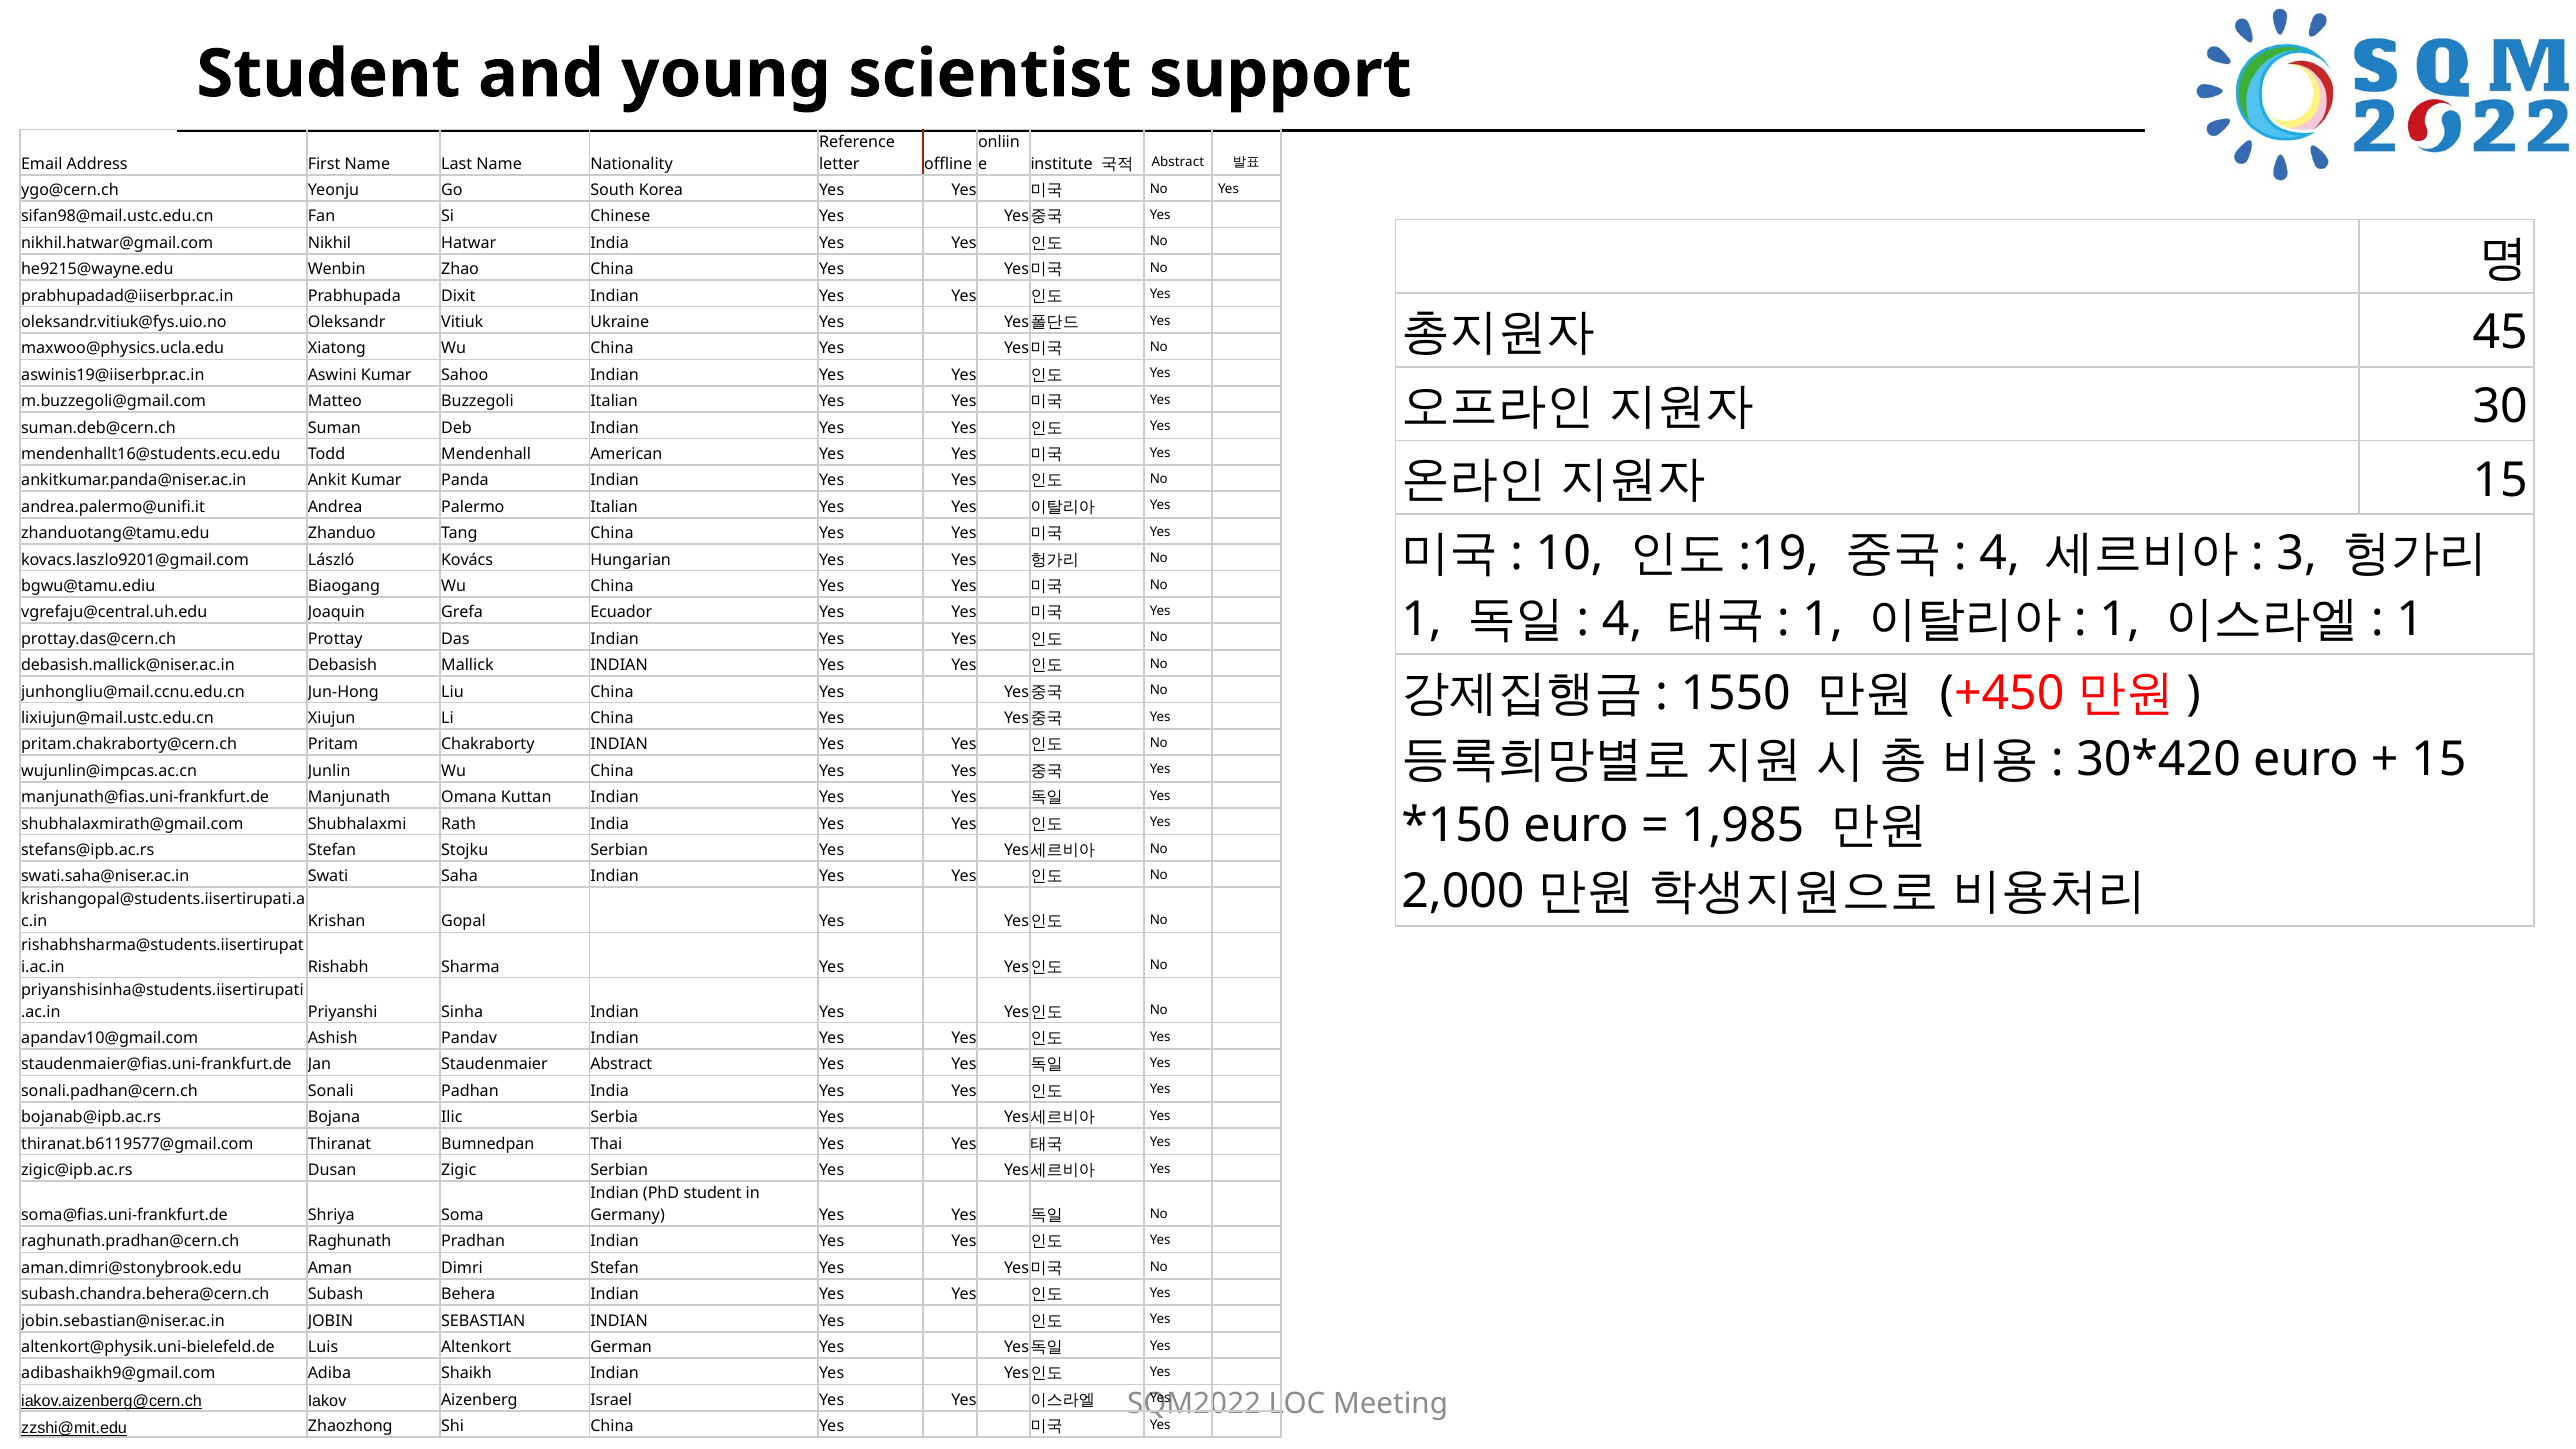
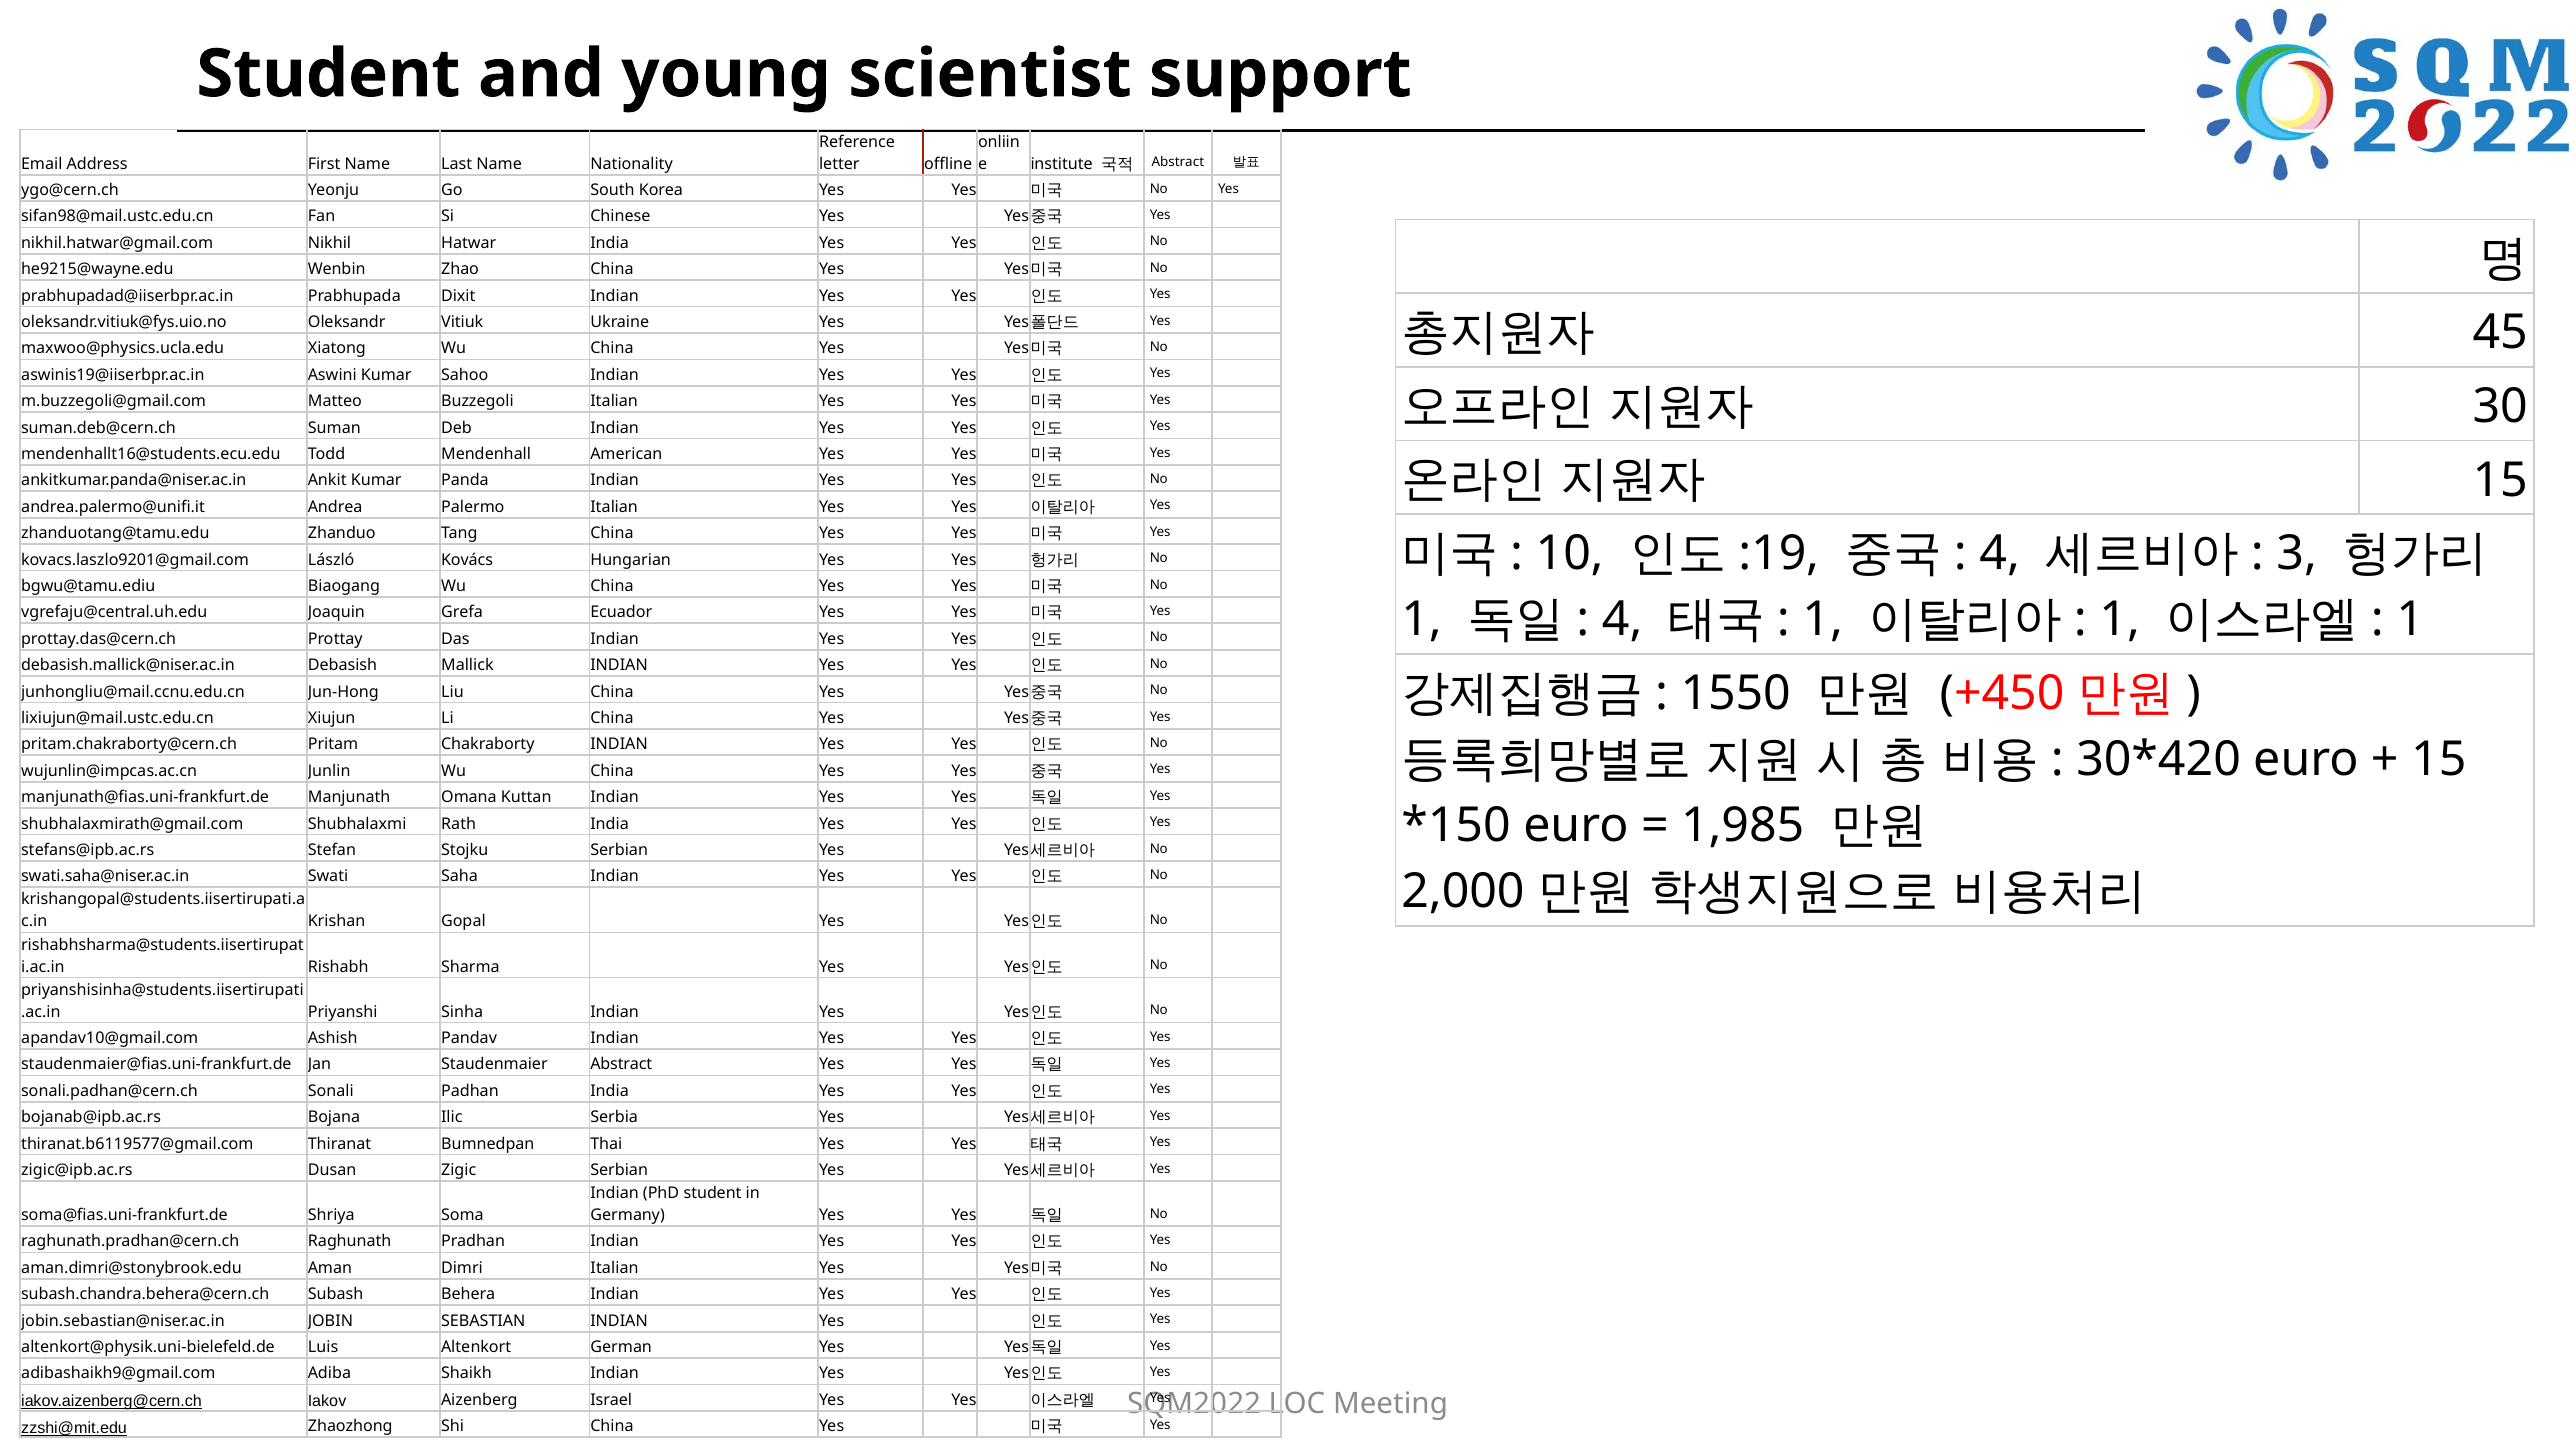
Dimri Stefan: Stefan -> Italian
